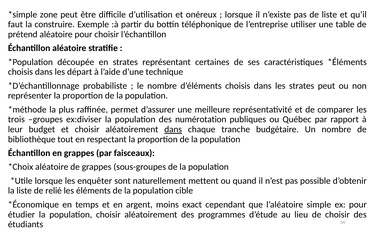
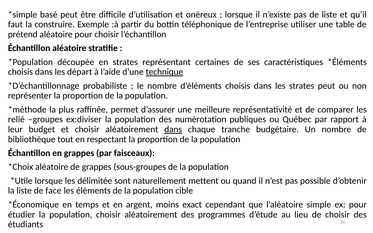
zone: zone -> basé
technique underline: none -> present
trois: trois -> relié
enquêter: enquêter -> délimitée
relié: relié -> face
